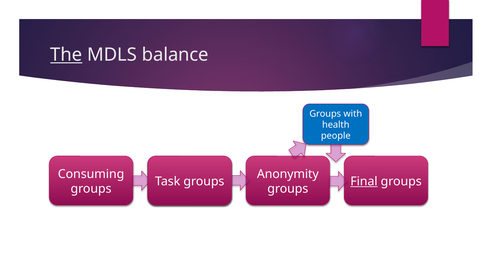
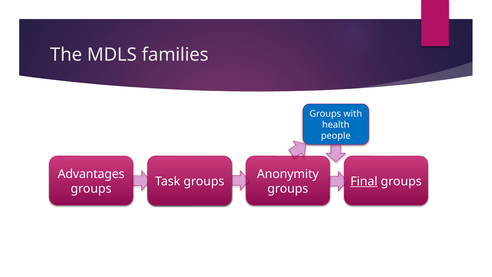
The underline: present -> none
balance: balance -> families
Consuming: Consuming -> Advantages
